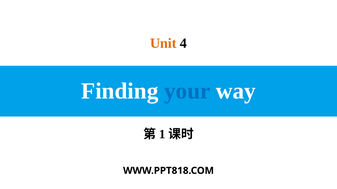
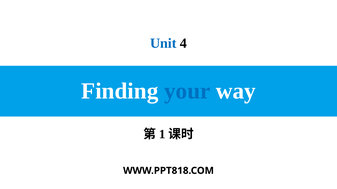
Unit colour: orange -> blue
